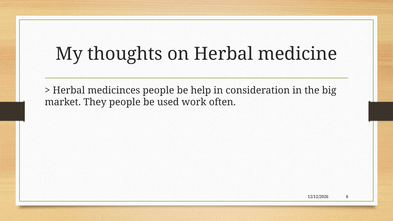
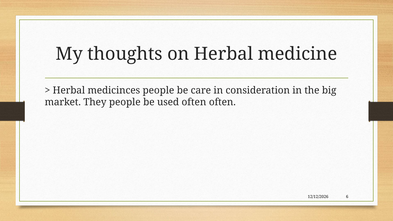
help: help -> care
used work: work -> often
